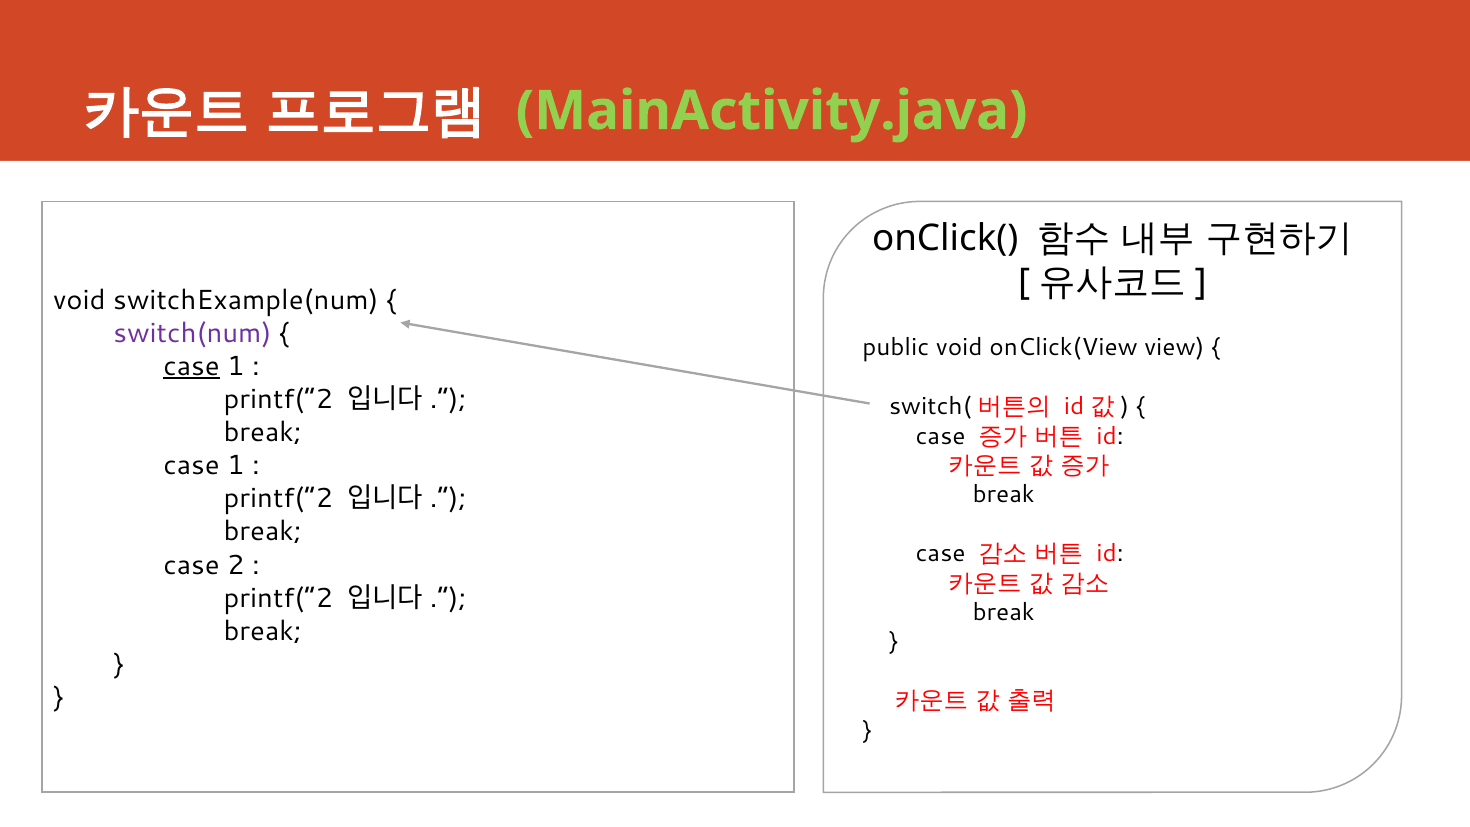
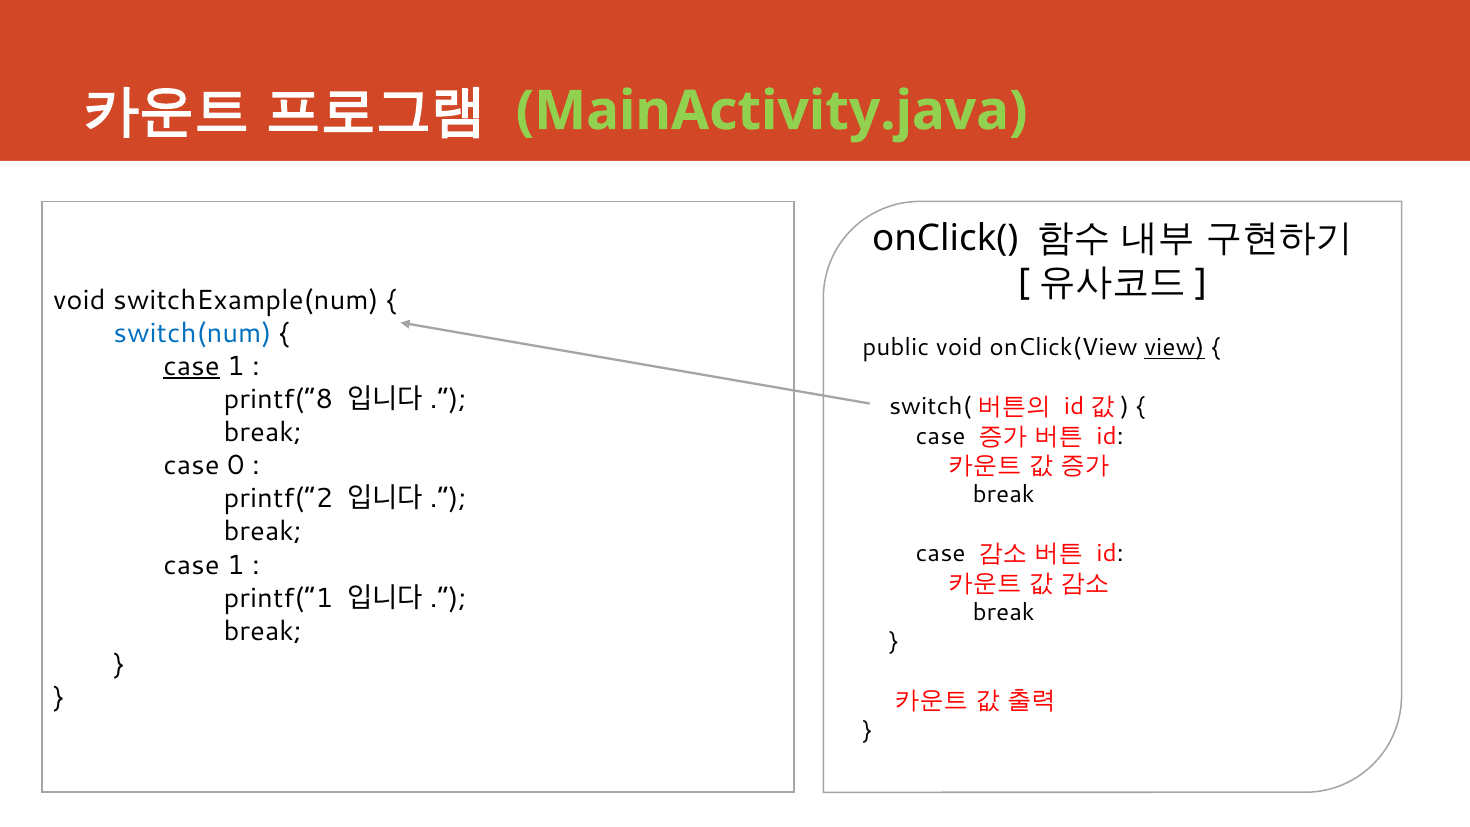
switch(num colour: purple -> blue
view underline: none -> present
printf(“2 at (278, 399): printf(“2 -> printf(“8
1 at (236, 466): 1 -> 0
2 at (236, 565): 2 -> 1
printf(“2 at (278, 598): printf(“2 -> printf(“1
